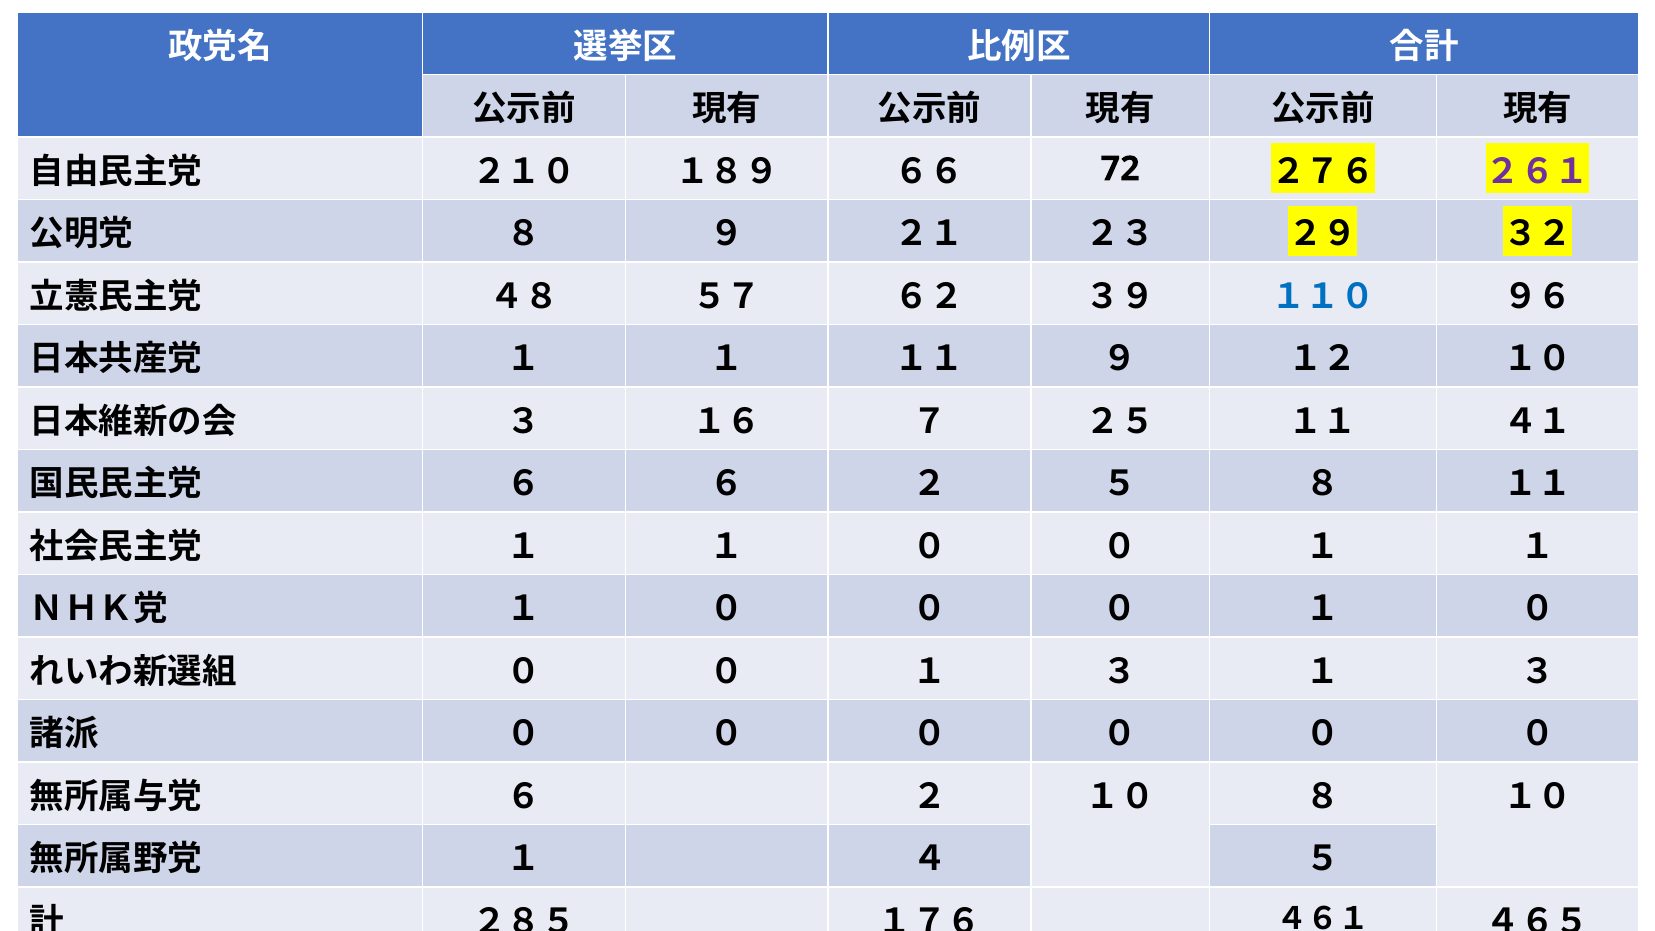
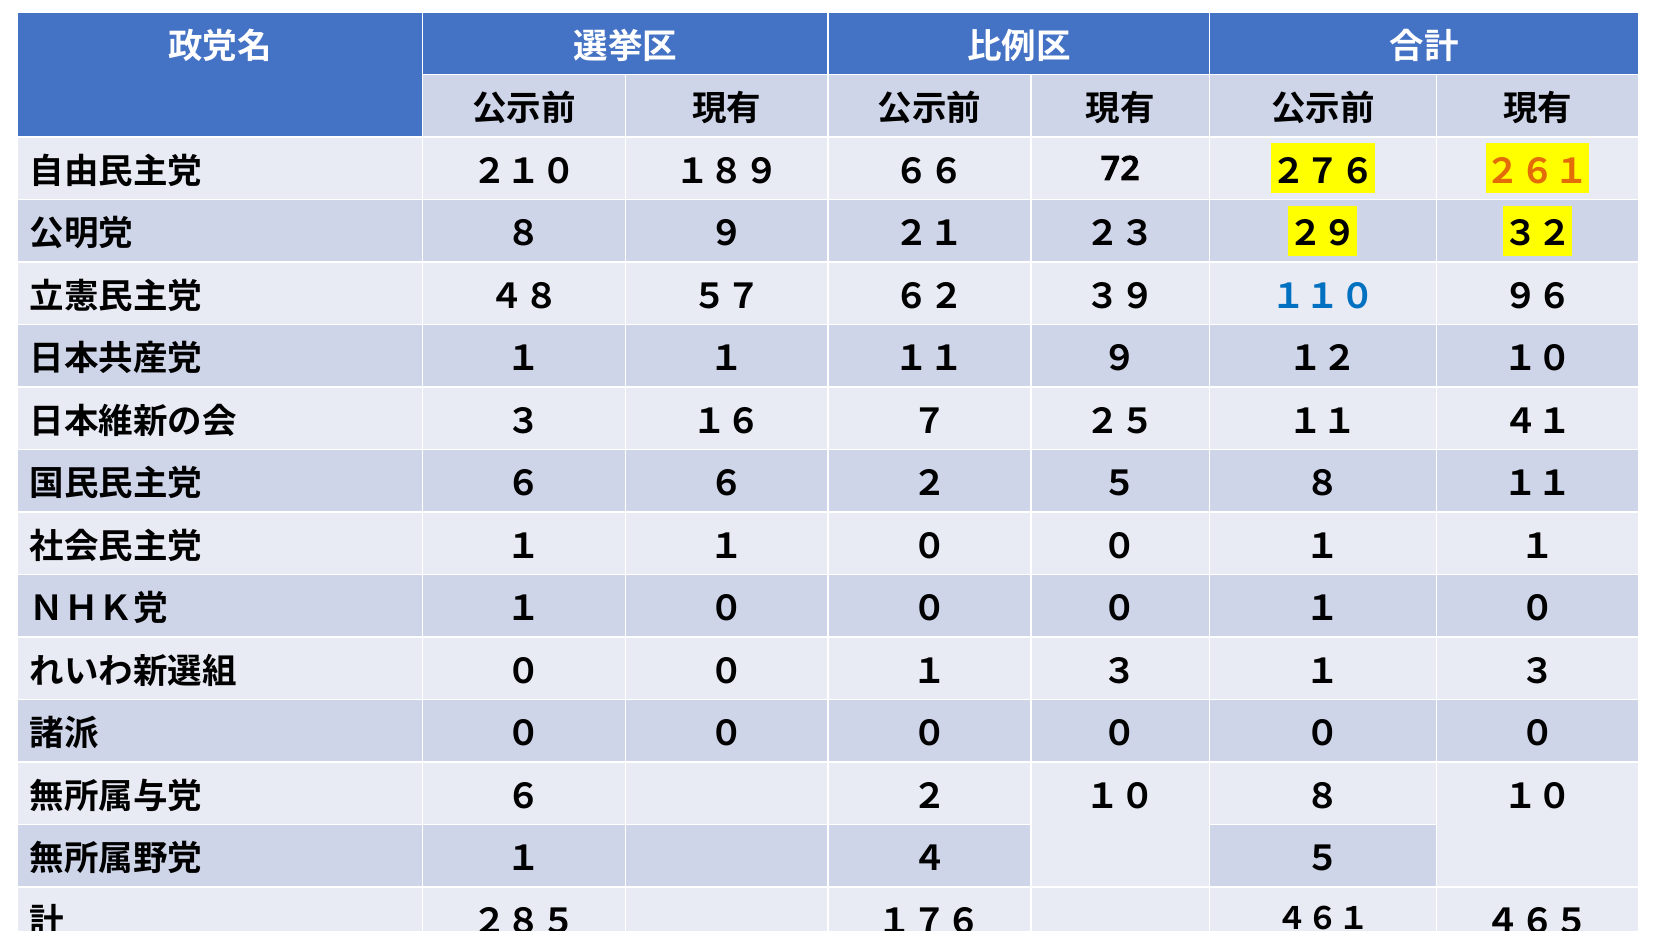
２６１ colour: purple -> orange
